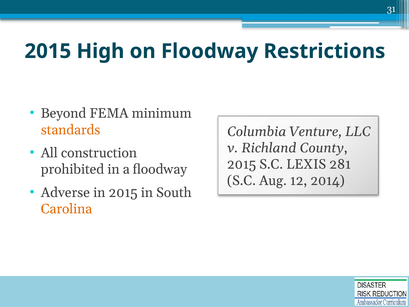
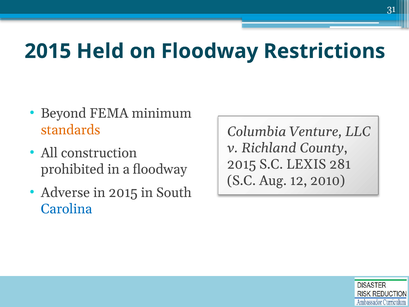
High: High -> Held
2014: 2014 -> 2010
Carolina colour: orange -> blue
